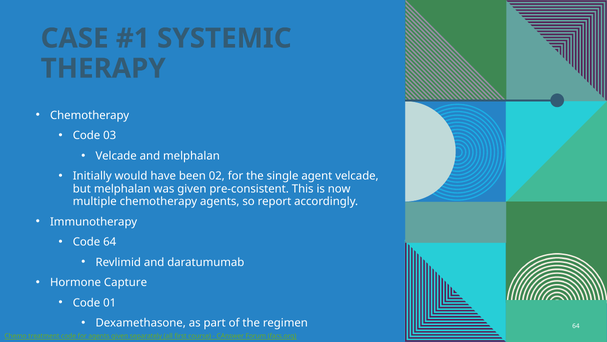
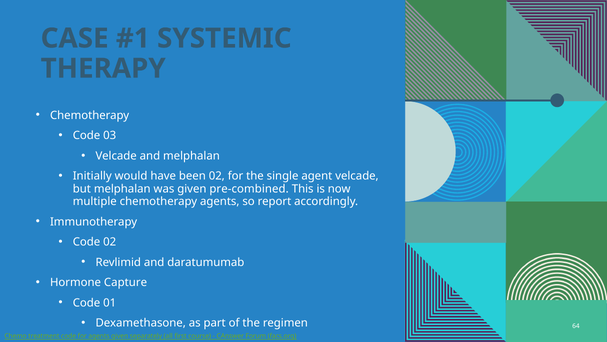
pre-consistent: pre-consistent -> pre-combined
Code 64: 64 -> 02
